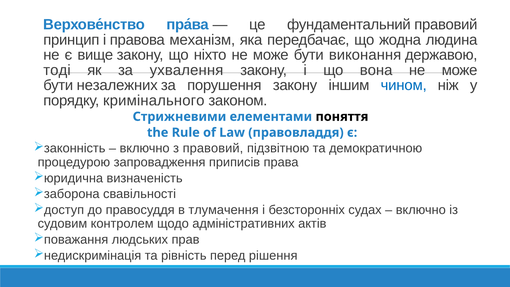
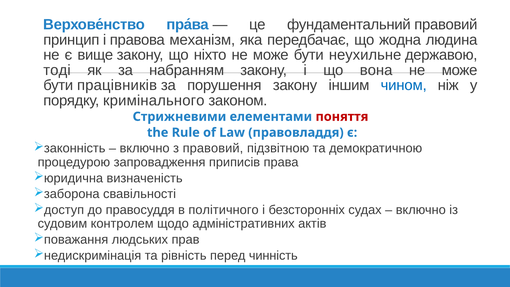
виконання: виконання -> неухильне
ухвалення: ухвалення -> набранням
незалежних: незалежних -> працівників
поняття colour: black -> red
тлумачення: тлумачення -> політичного
рішення: рішення -> чинність
